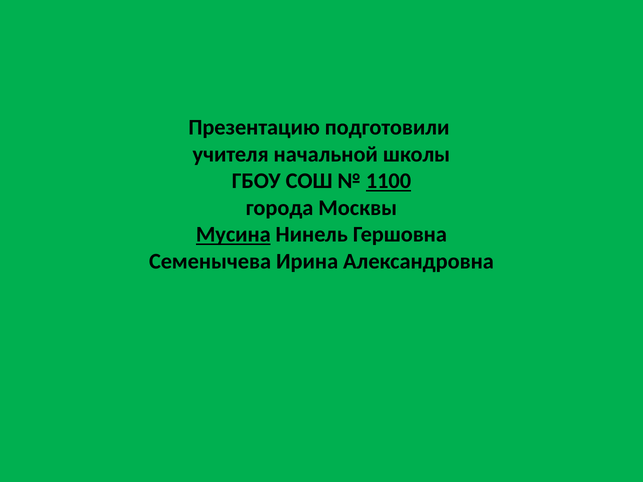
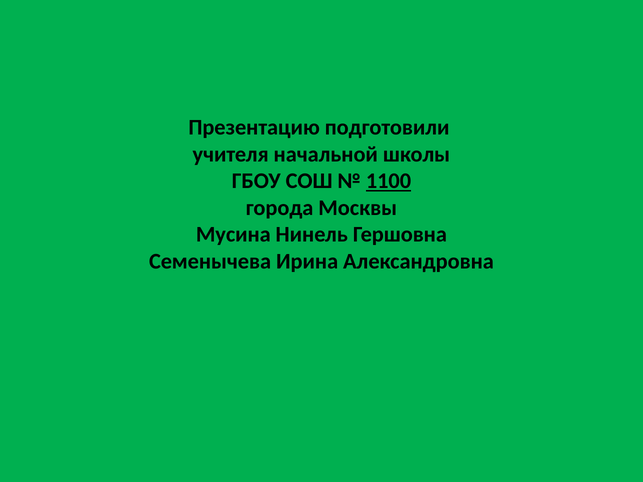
Мусина underline: present -> none
